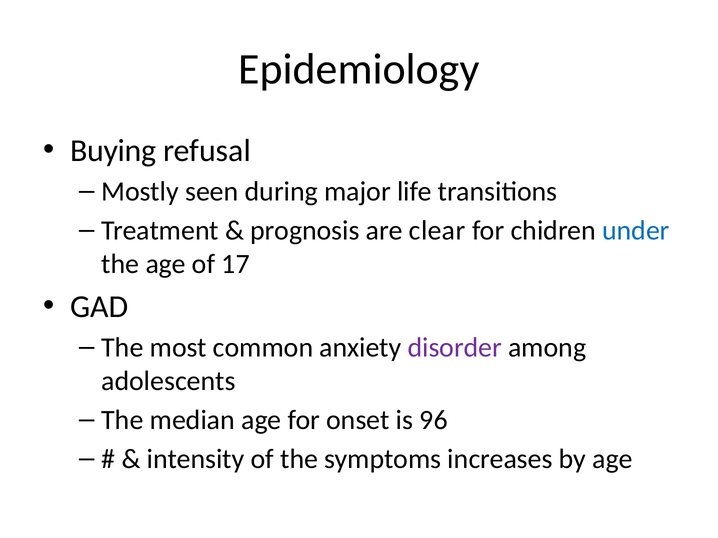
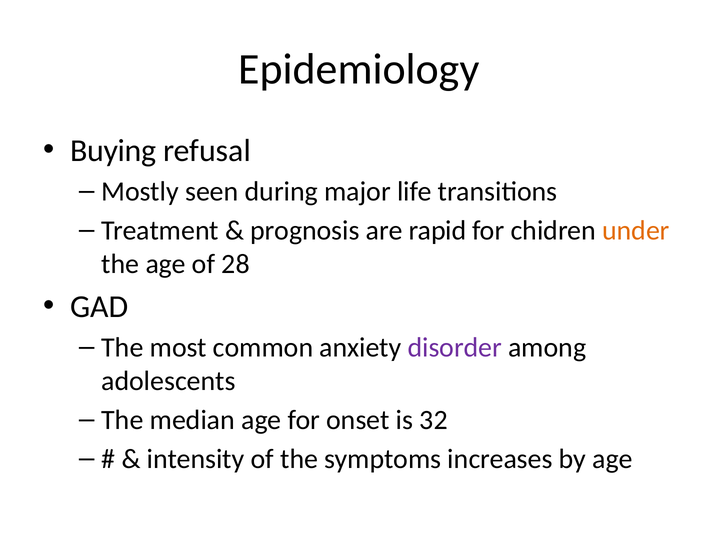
clear: clear -> rapid
under colour: blue -> orange
17: 17 -> 28
96: 96 -> 32
